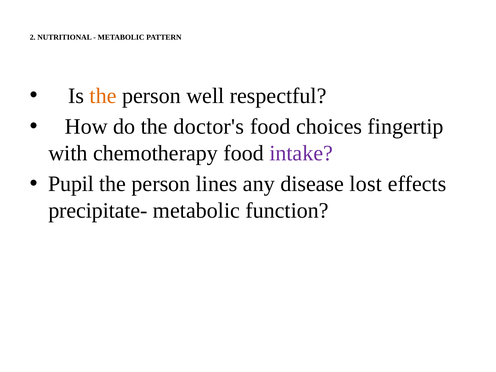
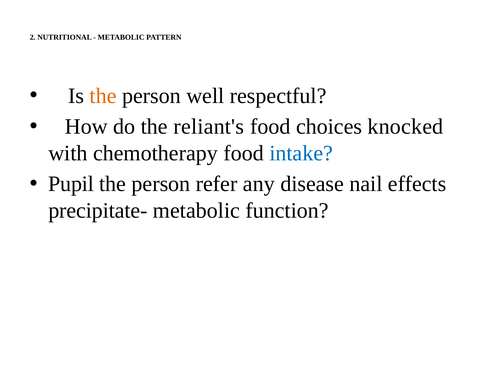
doctor's: doctor's -> reliant's
fingertip: fingertip -> knocked
intake colour: purple -> blue
lines: lines -> refer
lost: lost -> nail
